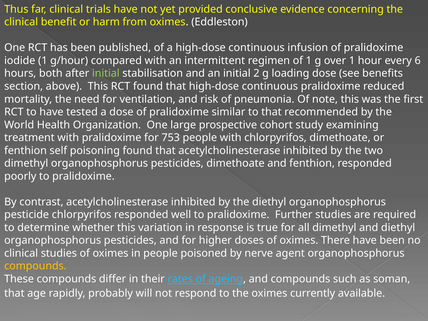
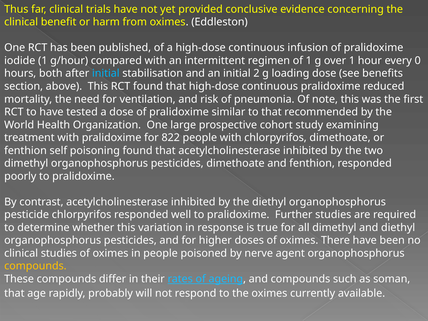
6: 6 -> 0
initial at (106, 73) colour: light green -> light blue
753: 753 -> 822
